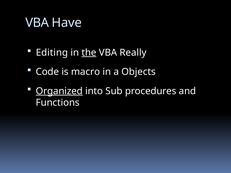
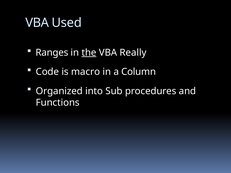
Have: Have -> Used
Editing: Editing -> Ranges
Objects: Objects -> Column
Organized underline: present -> none
